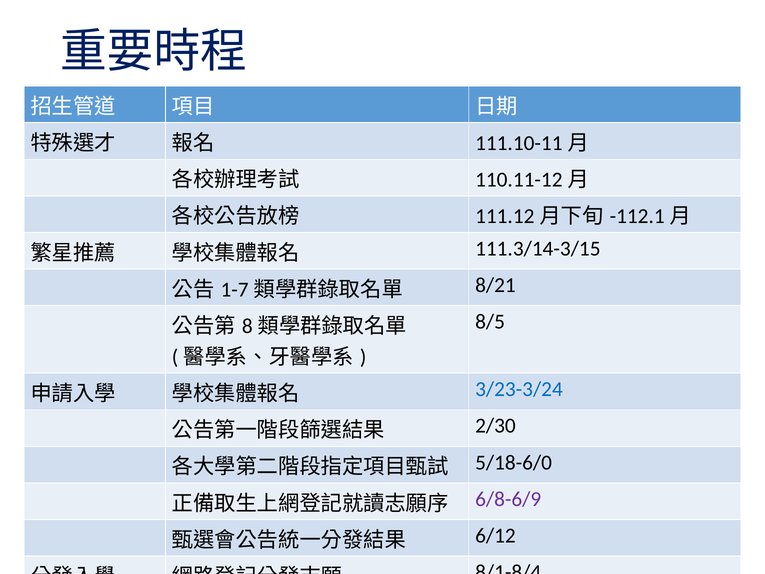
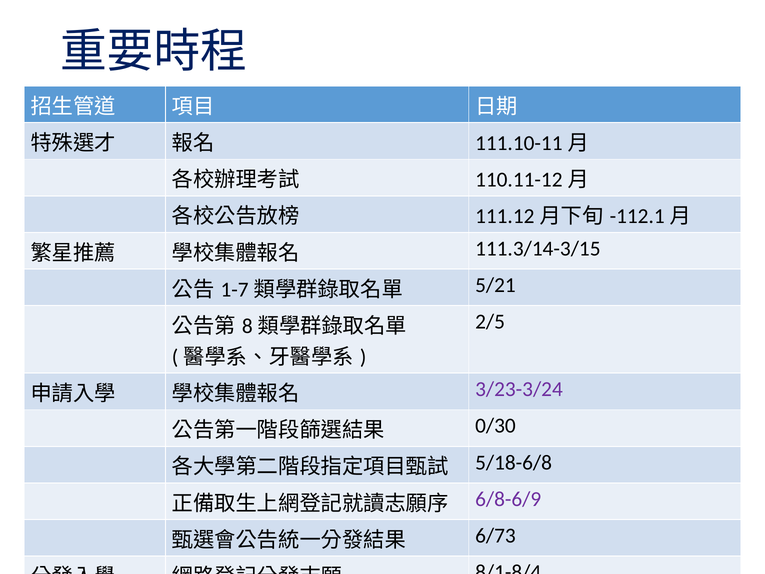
8/21: 8/21 -> 5/21
8/5: 8/5 -> 2/5
3/23-3/24 colour: blue -> purple
2/30: 2/30 -> 0/30
5/18-6/0: 5/18-6/0 -> 5/18-6/8
6/12: 6/12 -> 6/73
